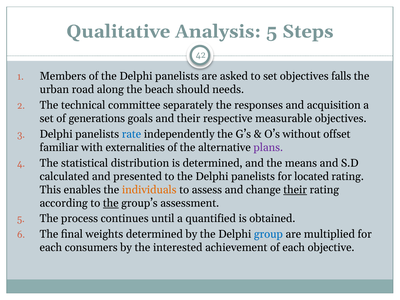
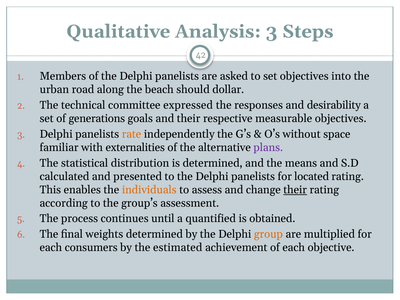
Analysis 5: 5 -> 3
falls: falls -> into
needs: needs -> dollar
separately: separately -> expressed
acquisition: acquisition -> desirability
rate colour: blue -> orange
offset: offset -> space
the at (111, 203) underline: present -> none
group colour: blue -> orange
interested: interested -> estimated
